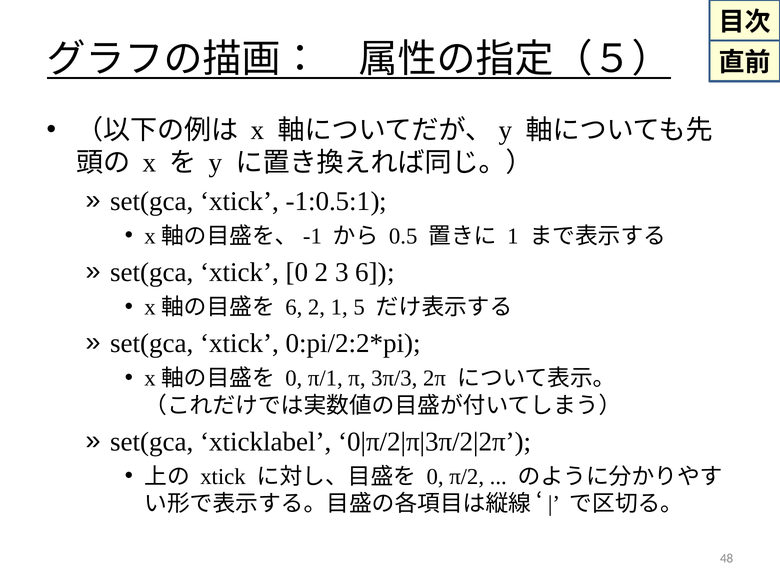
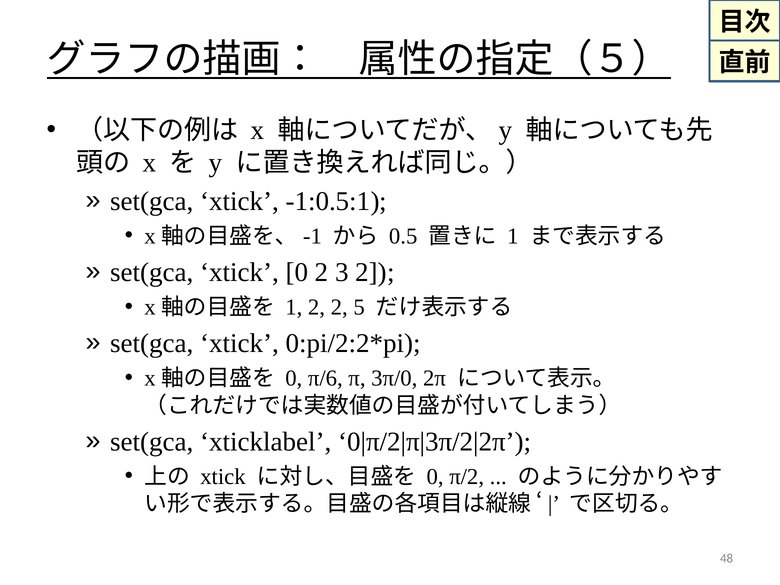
3 6: 6 -> 2
6 at (294, 307): 6 -> 1
2 1: 1 -> 2
π/1: π/1 -> π/6
3π/3: 3π/3 -> 3π/0
